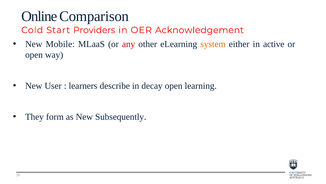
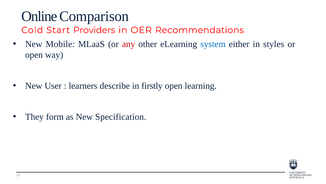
Acknowledgement: Acknowledgement -> Recommendations
system colour: orange -> blue
active: active -> styles
decay: decay -> firstly
Subsequently: Subsequently -> Specification
